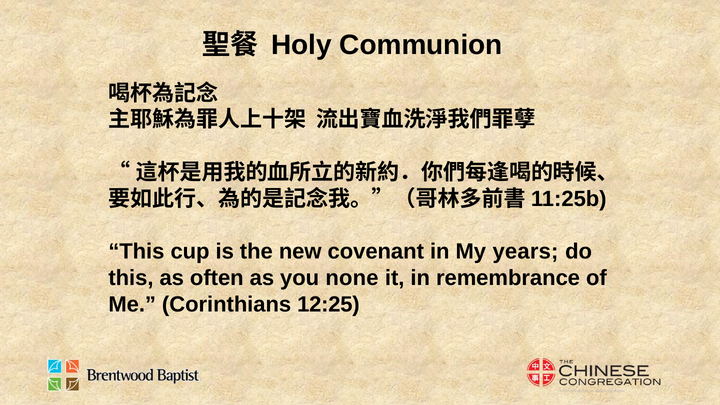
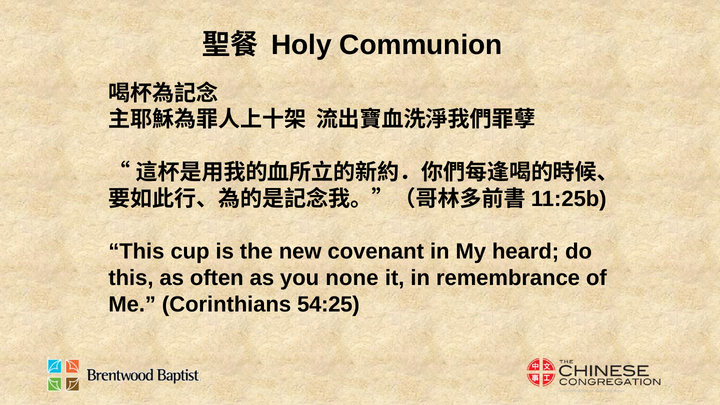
years: years -> heard
12:25: 12:25 -> 54:25
